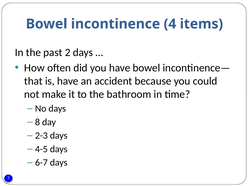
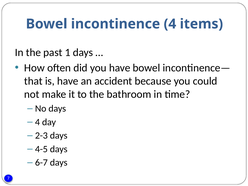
2: 2 -> 1
8 at (37, 122): 8 -> 4
